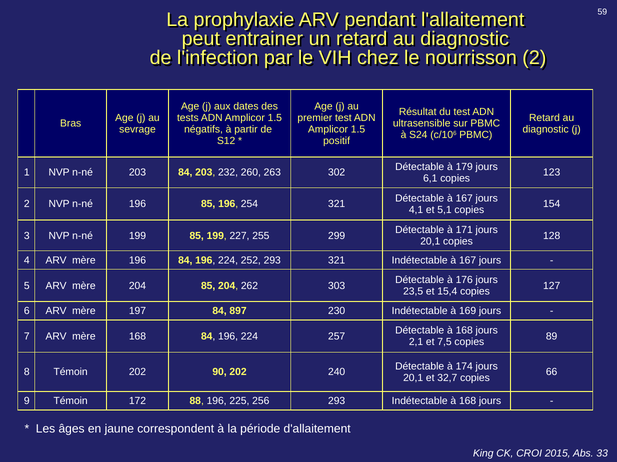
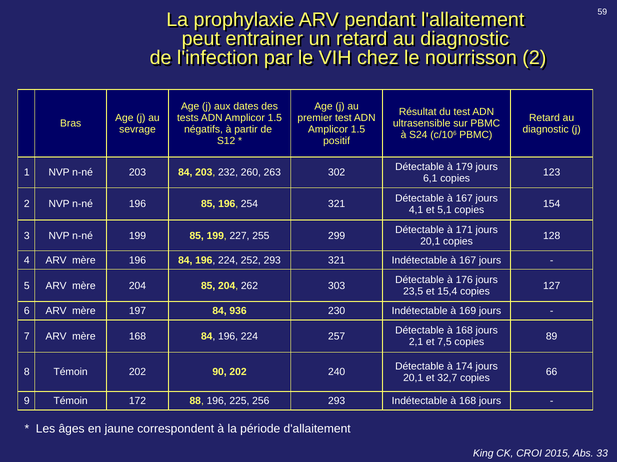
897: 897 -> 936
